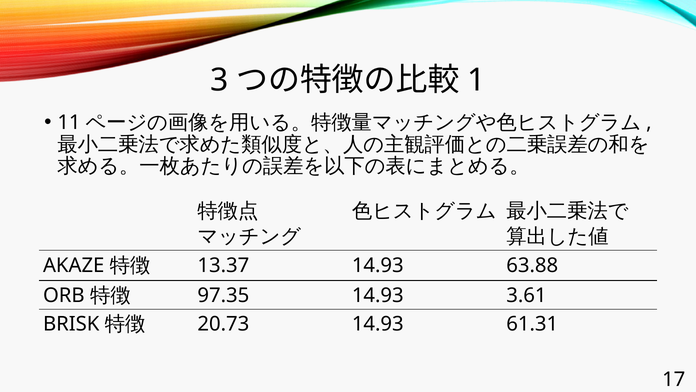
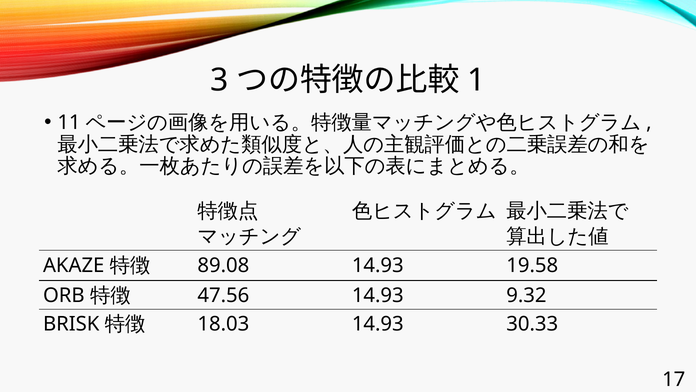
13.37: 13.37 -> 89.08
63.88: 63.88 -> 19.58
97.35: 97.35 -> 47.56
3.61: 3.61 -> 9.32
20.73: 20.73 -> 18.03
61.31: 61.31 -> 30.33
